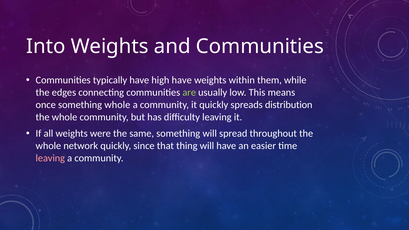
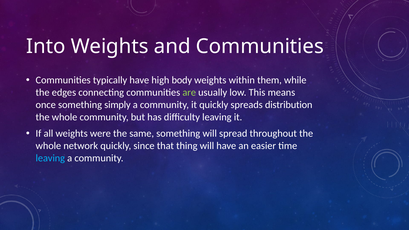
high have: have -> body
something whole: whole -> simply
leaving at (50, 158) colour: pink -> light blue
